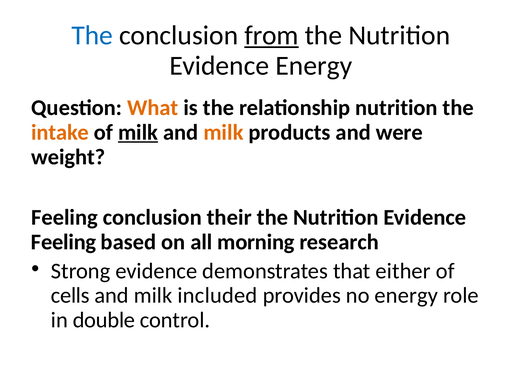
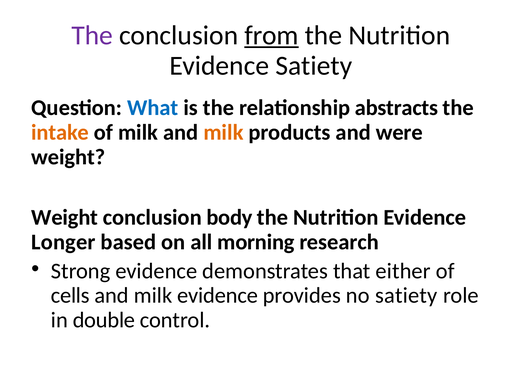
The at (92, 35) colour: blue -> purple
Evidence Energy: Energy -> Satiety
What colour: orange -> blue
relationship nutrition: nutrition -> abstracts
milk at (138, 133) underline: present -> none
Feeling at (65, 218): Feeling -> Weight
their: their -> body
Feeling at (64, 242): Feeling -> Longer
milk included: included -> evidence
no energy: energy -> satiety
